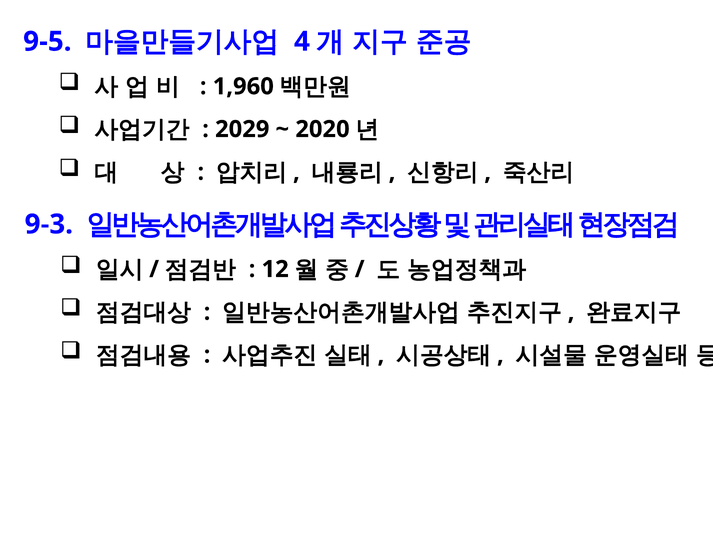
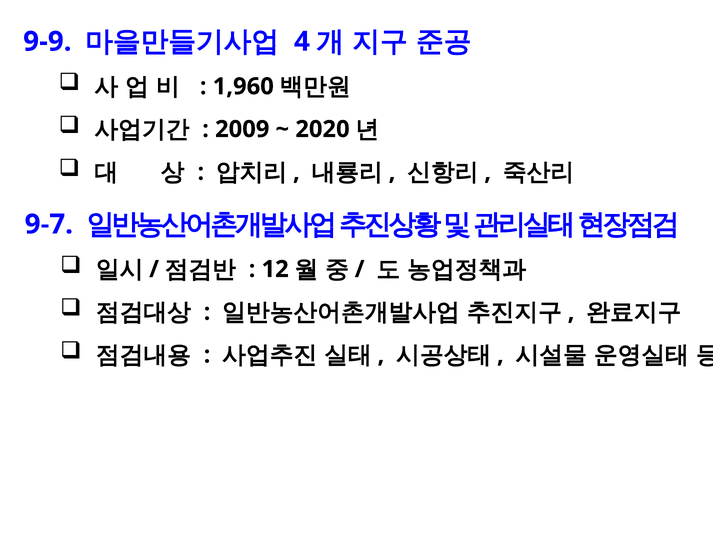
9-5: 9-5 -> 9-9
2029: 2029 -> 2009
9-3: 9-3 -> 9-7
